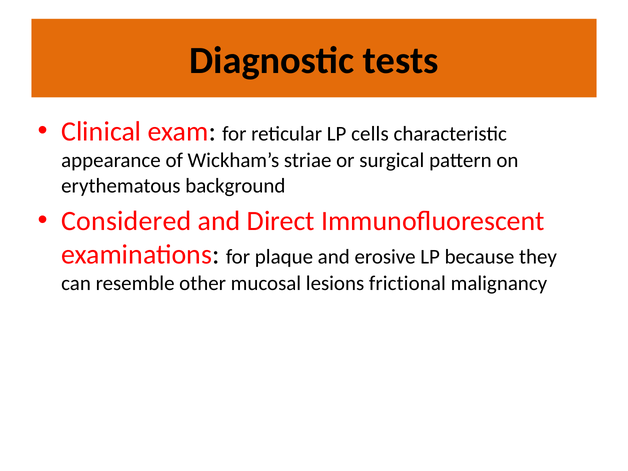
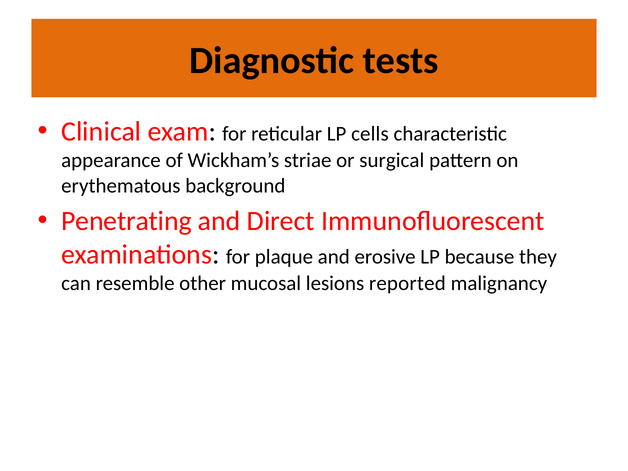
Considered: Considered -> Penetrating
frictional: frictional -> reported
